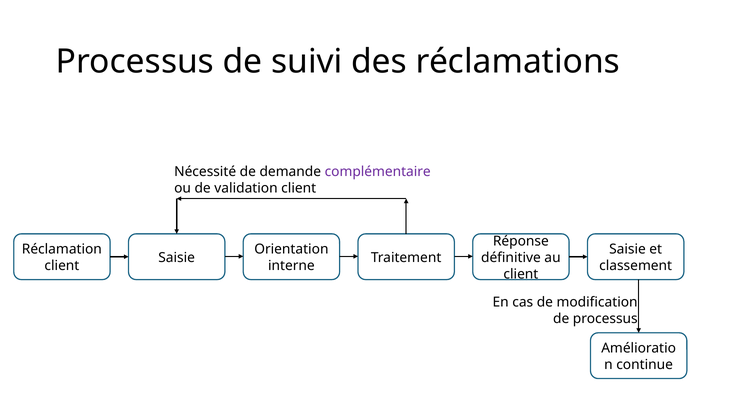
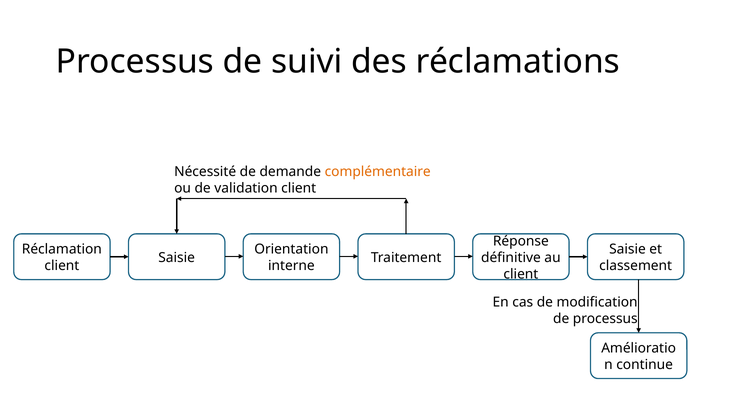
complémentaire colour: purple -> orange
